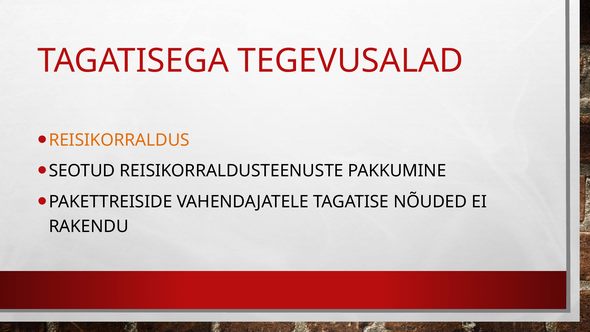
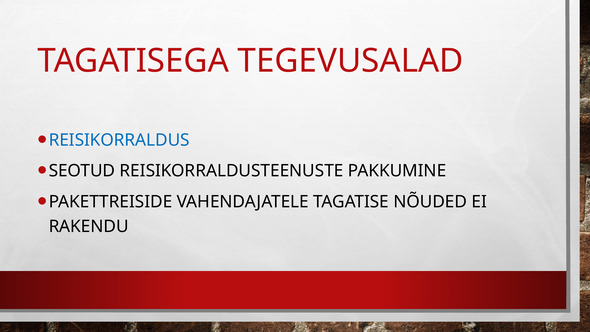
REISIKORRALDUS colour: orange -> blue
